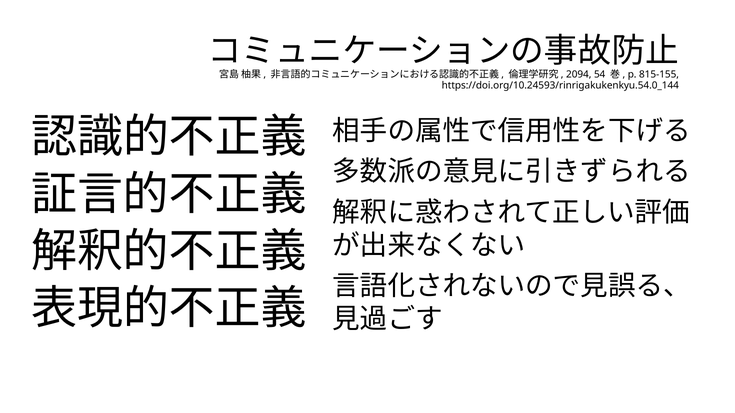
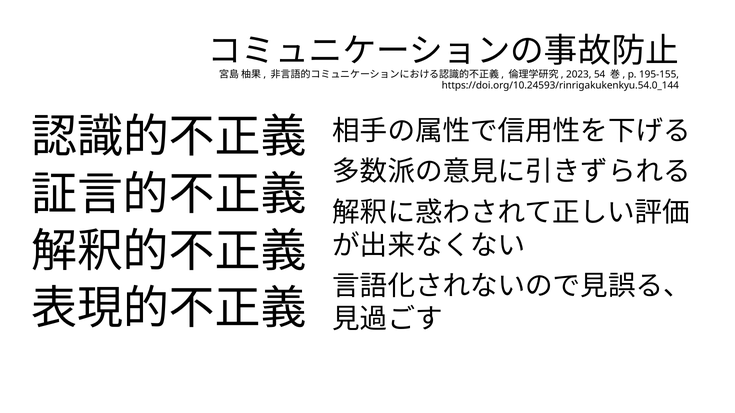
2094: 2094 -> 2023
815-155: 815-155 -> 195-155
